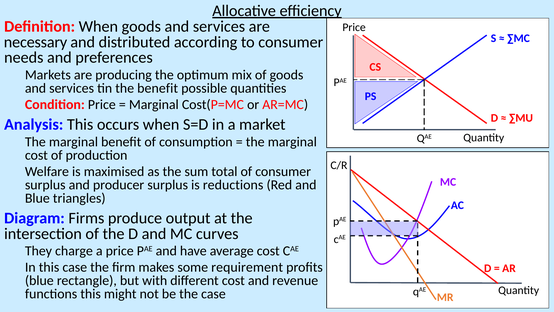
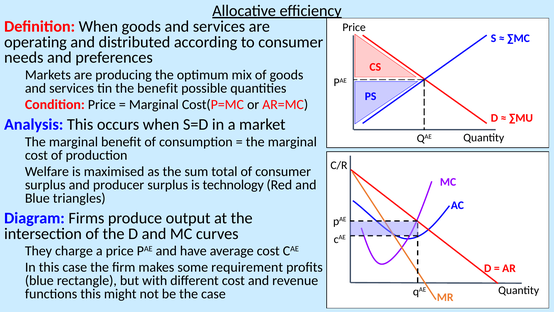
necessary: necessary -> operating
reductions: reductions -> technology
